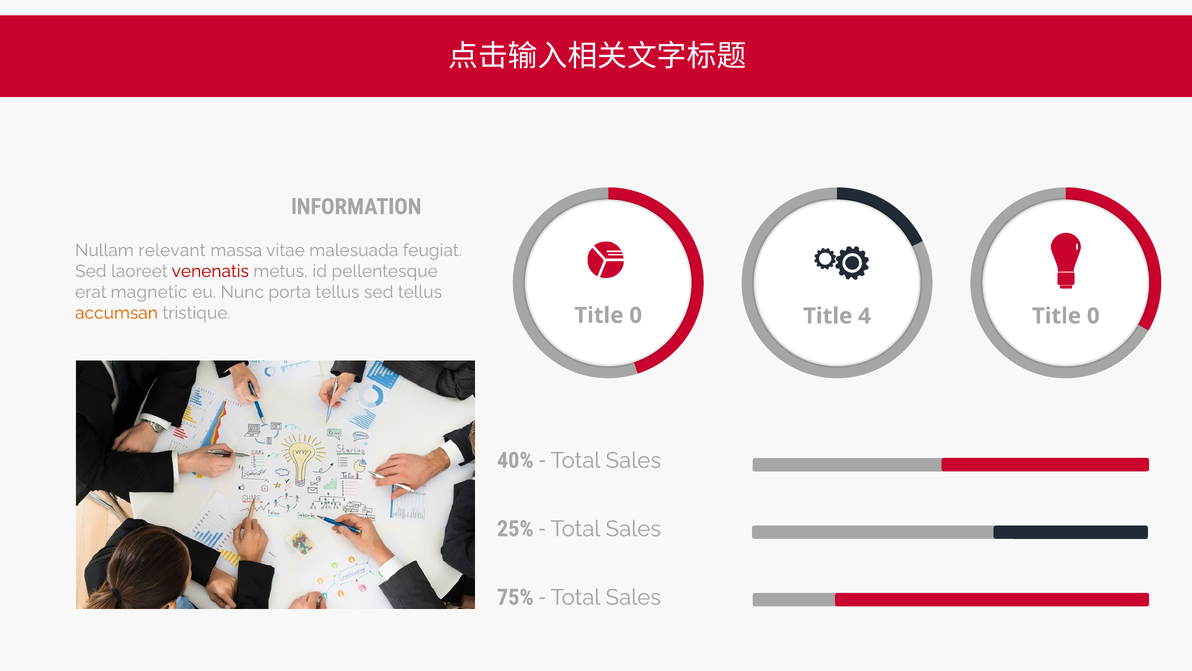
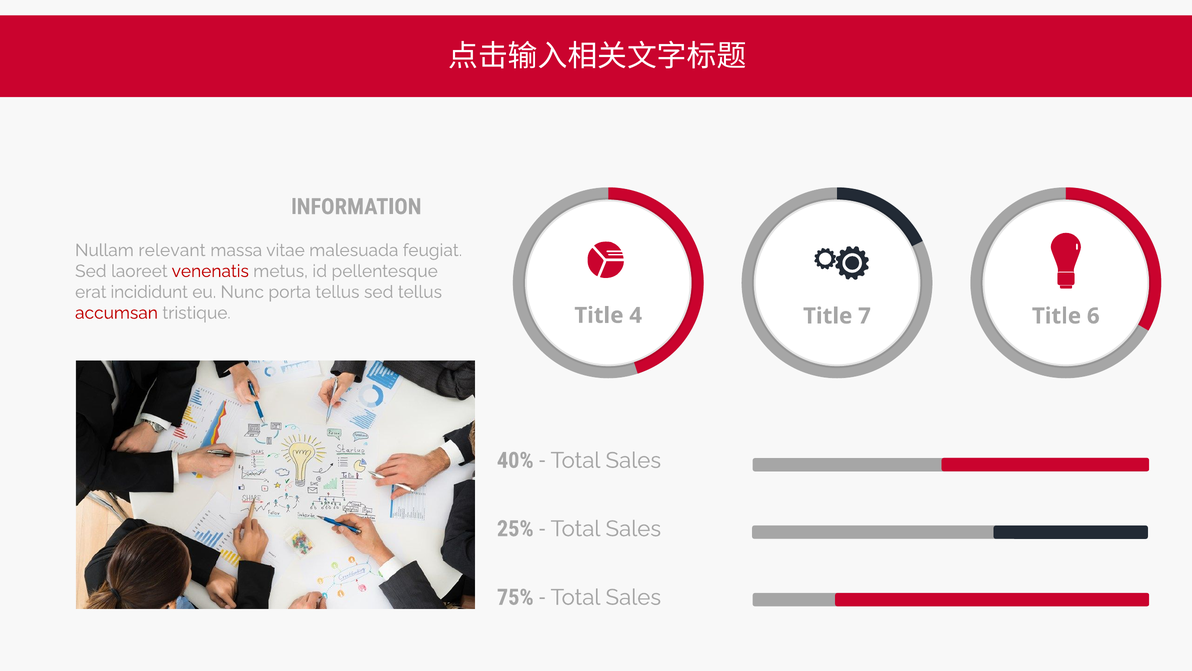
magnetic: magnetic -> incididunt
accumsan colour: orange -> red
0 at (636, 315): 0 -> 4
4: 4 -> 7
0 at (1093, 316): 0 -> 6
